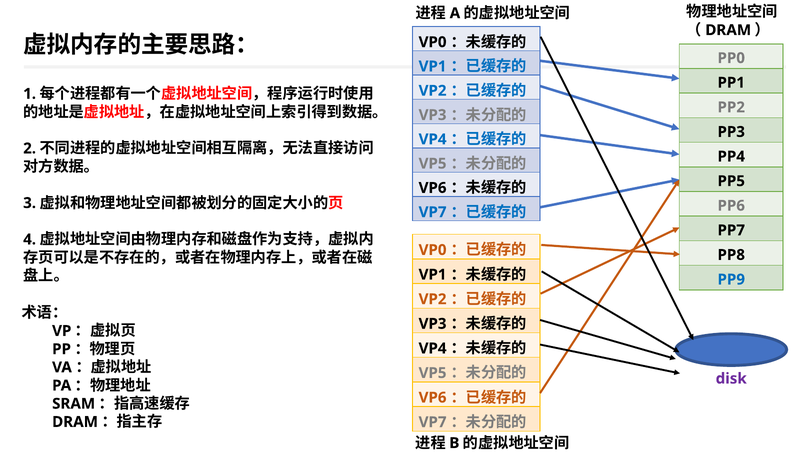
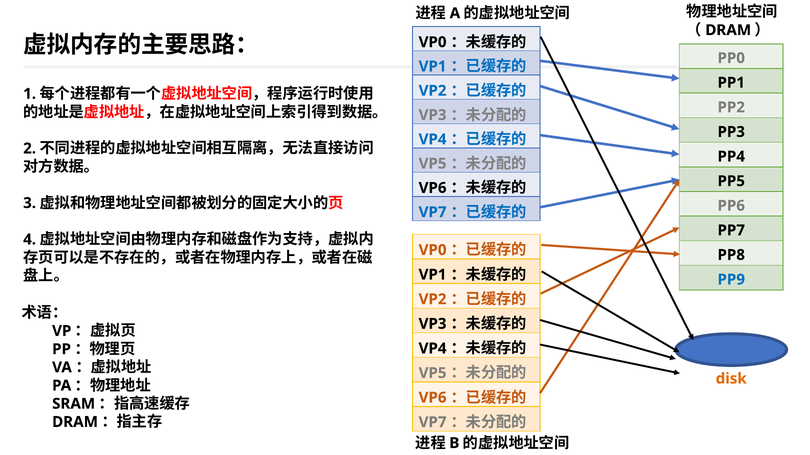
disk colour: purple -> orange
